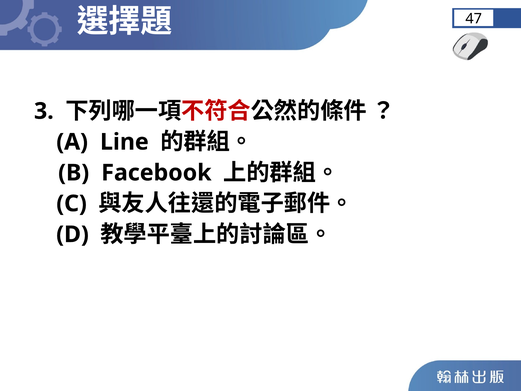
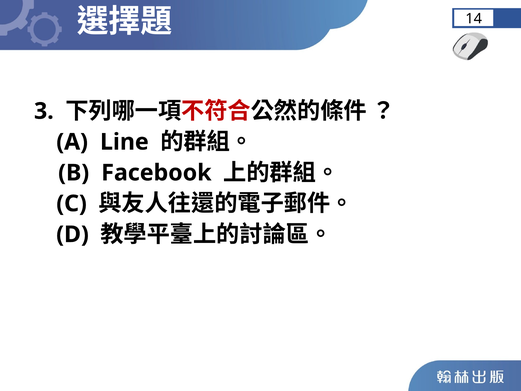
47: 47 -> 14
